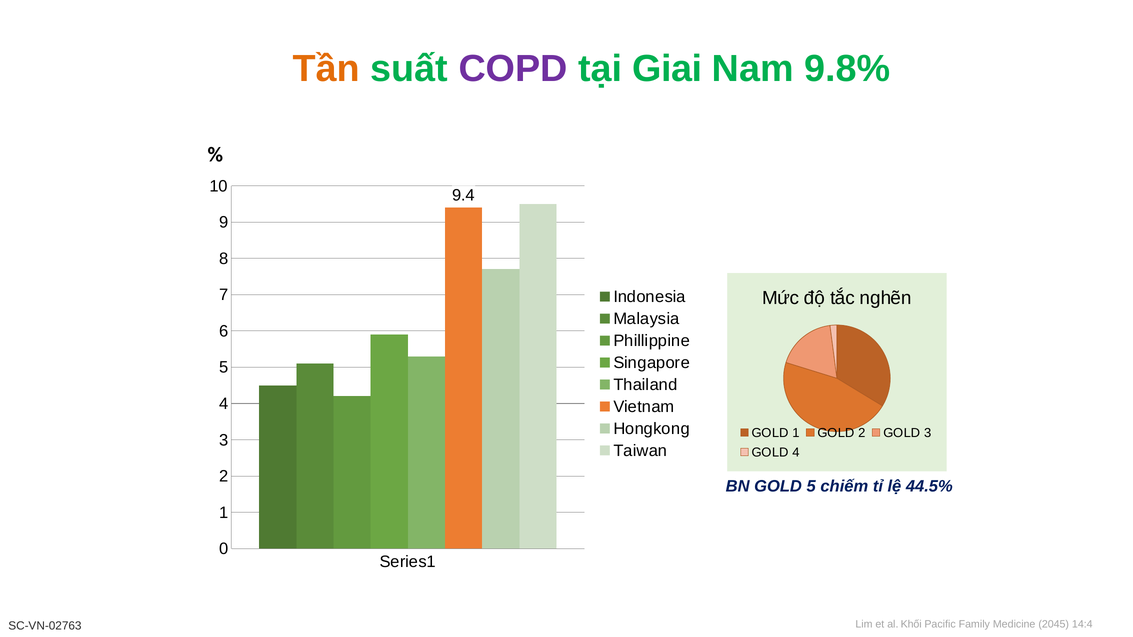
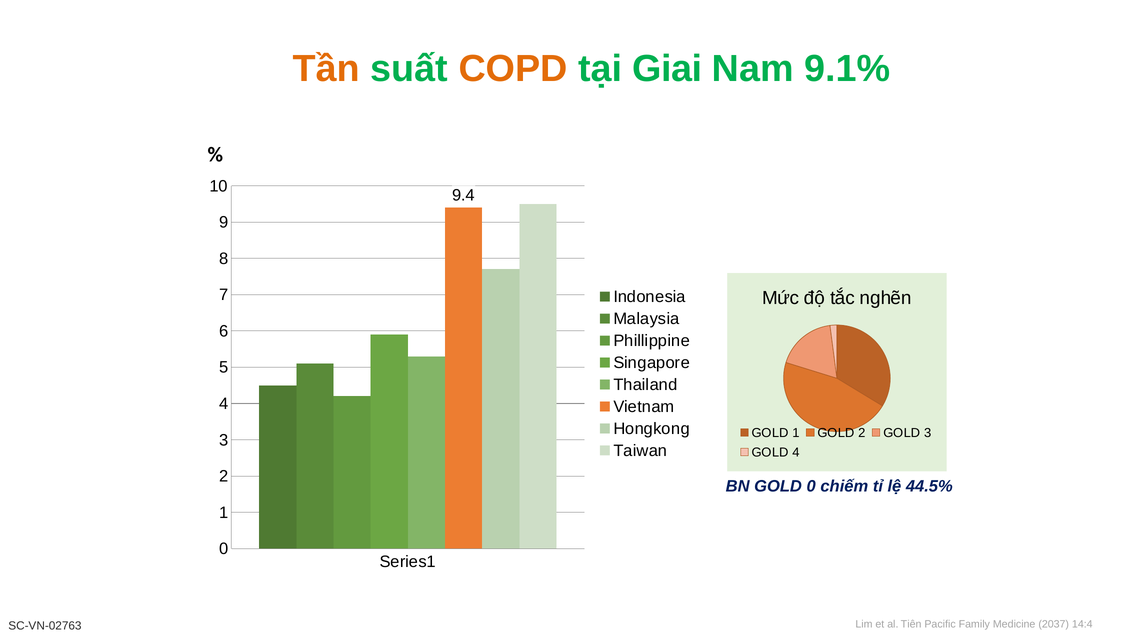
COPD colour: purple -> orange
9.8%: 9.8% -> 9.1%
GOLD 5: 5 -> 0
Khối: Khối -> Tiên
2045: 2045 -> 2037
